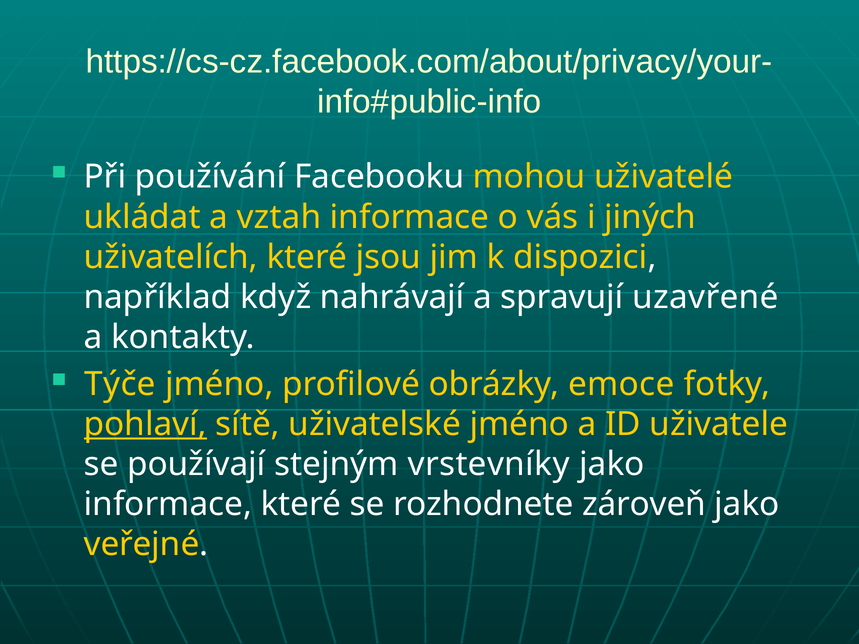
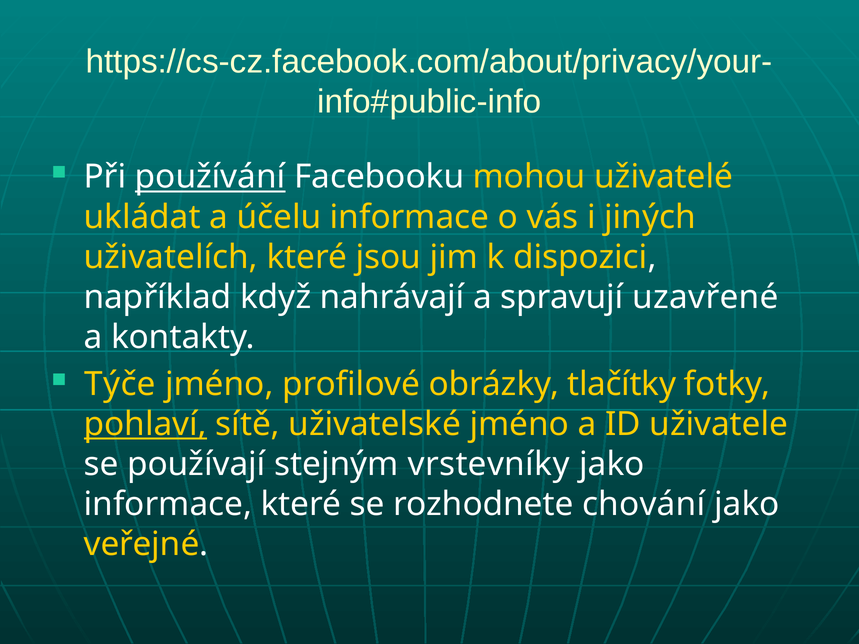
používání underline: none -> present
vztah: vztah -> účelu
emoce: emoce -> tlačítky
zároveň: zároveň -> chování
